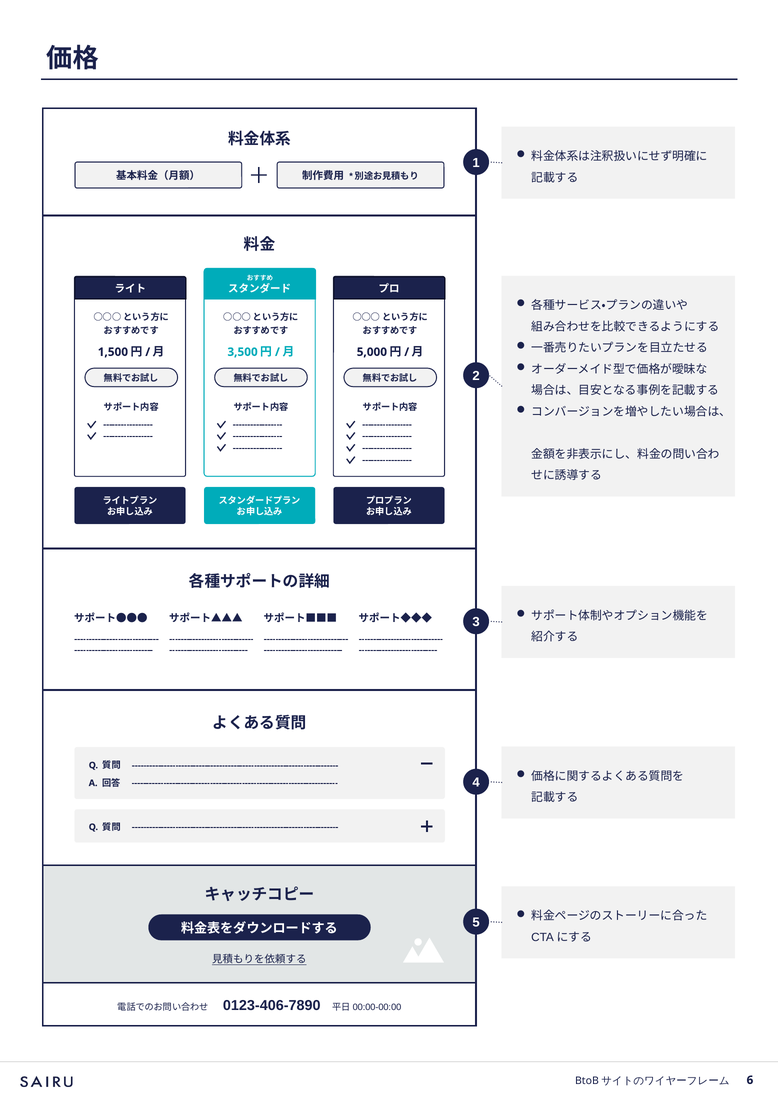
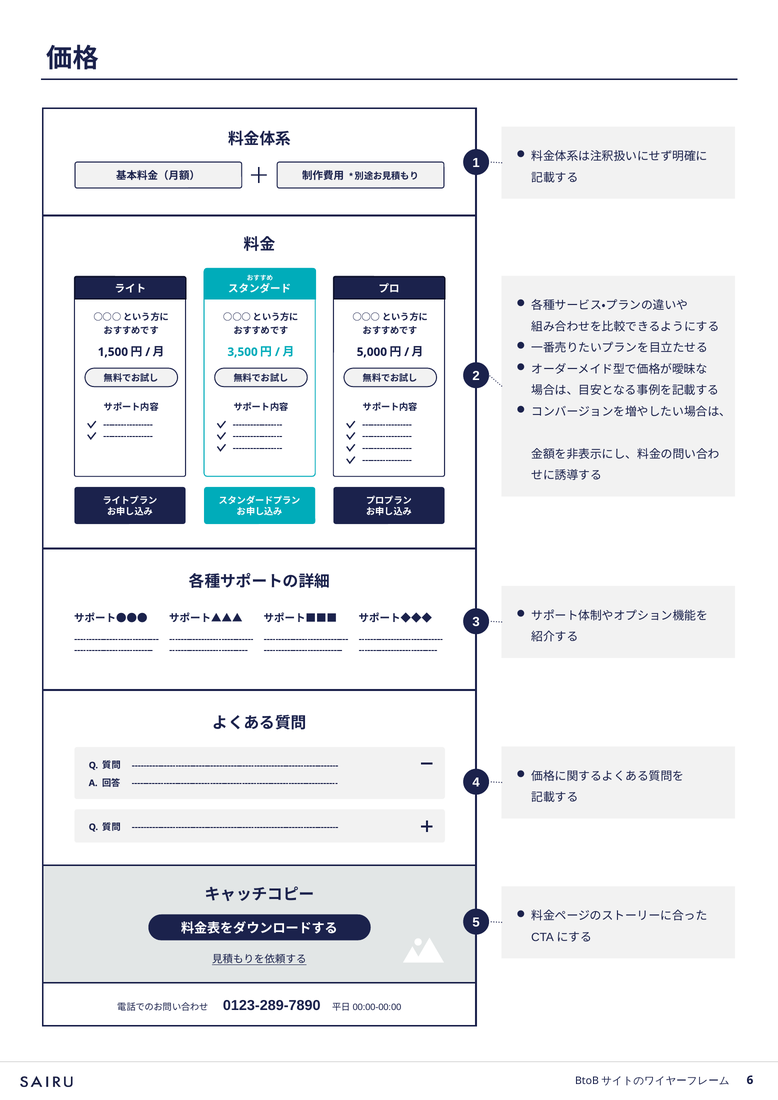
0123-406-7890: 0123-406-7890 -> 0123-289-7890
